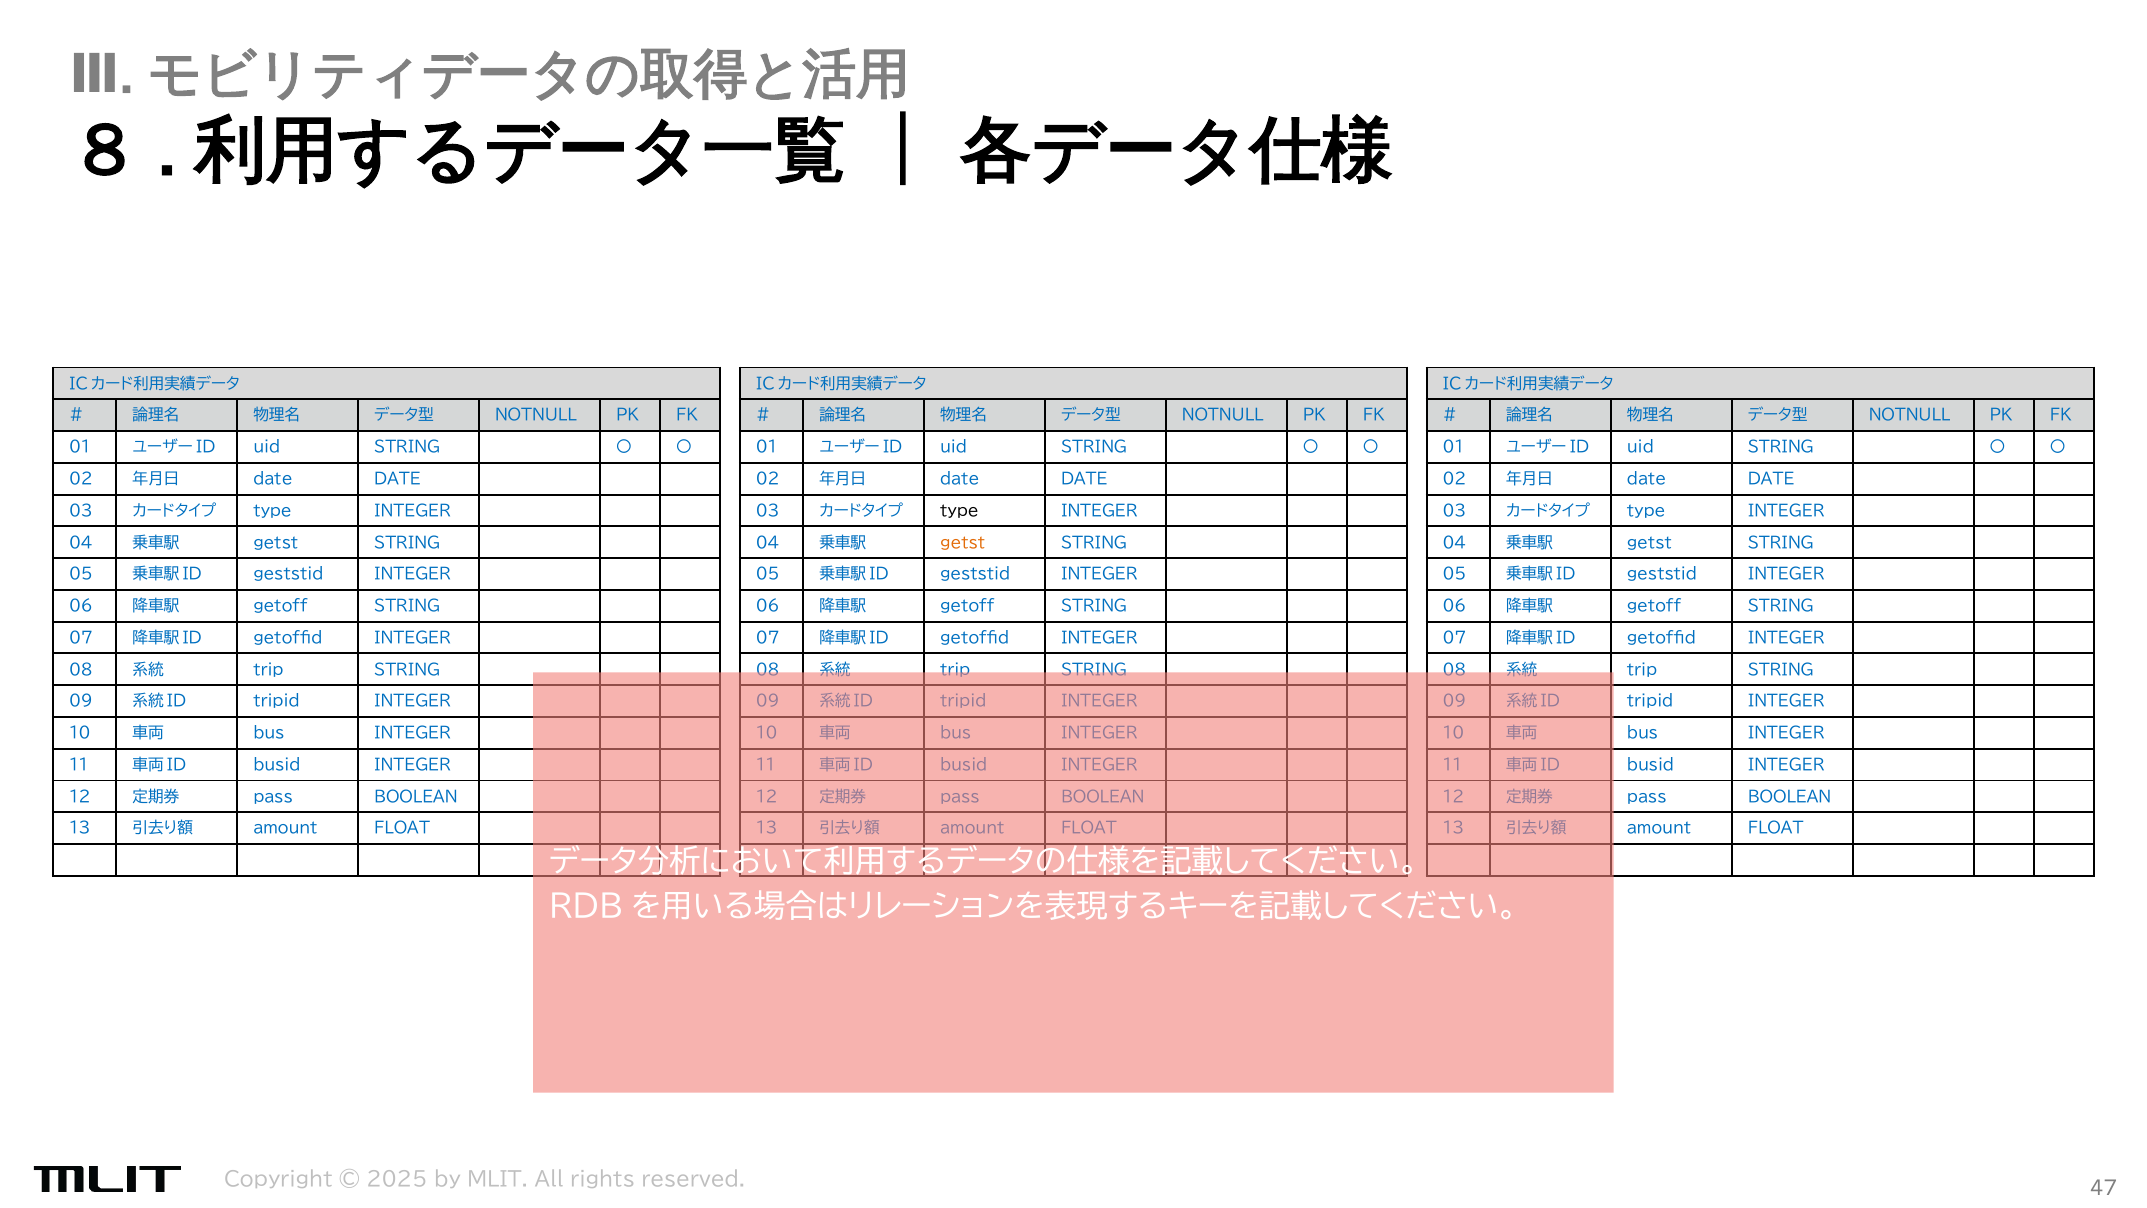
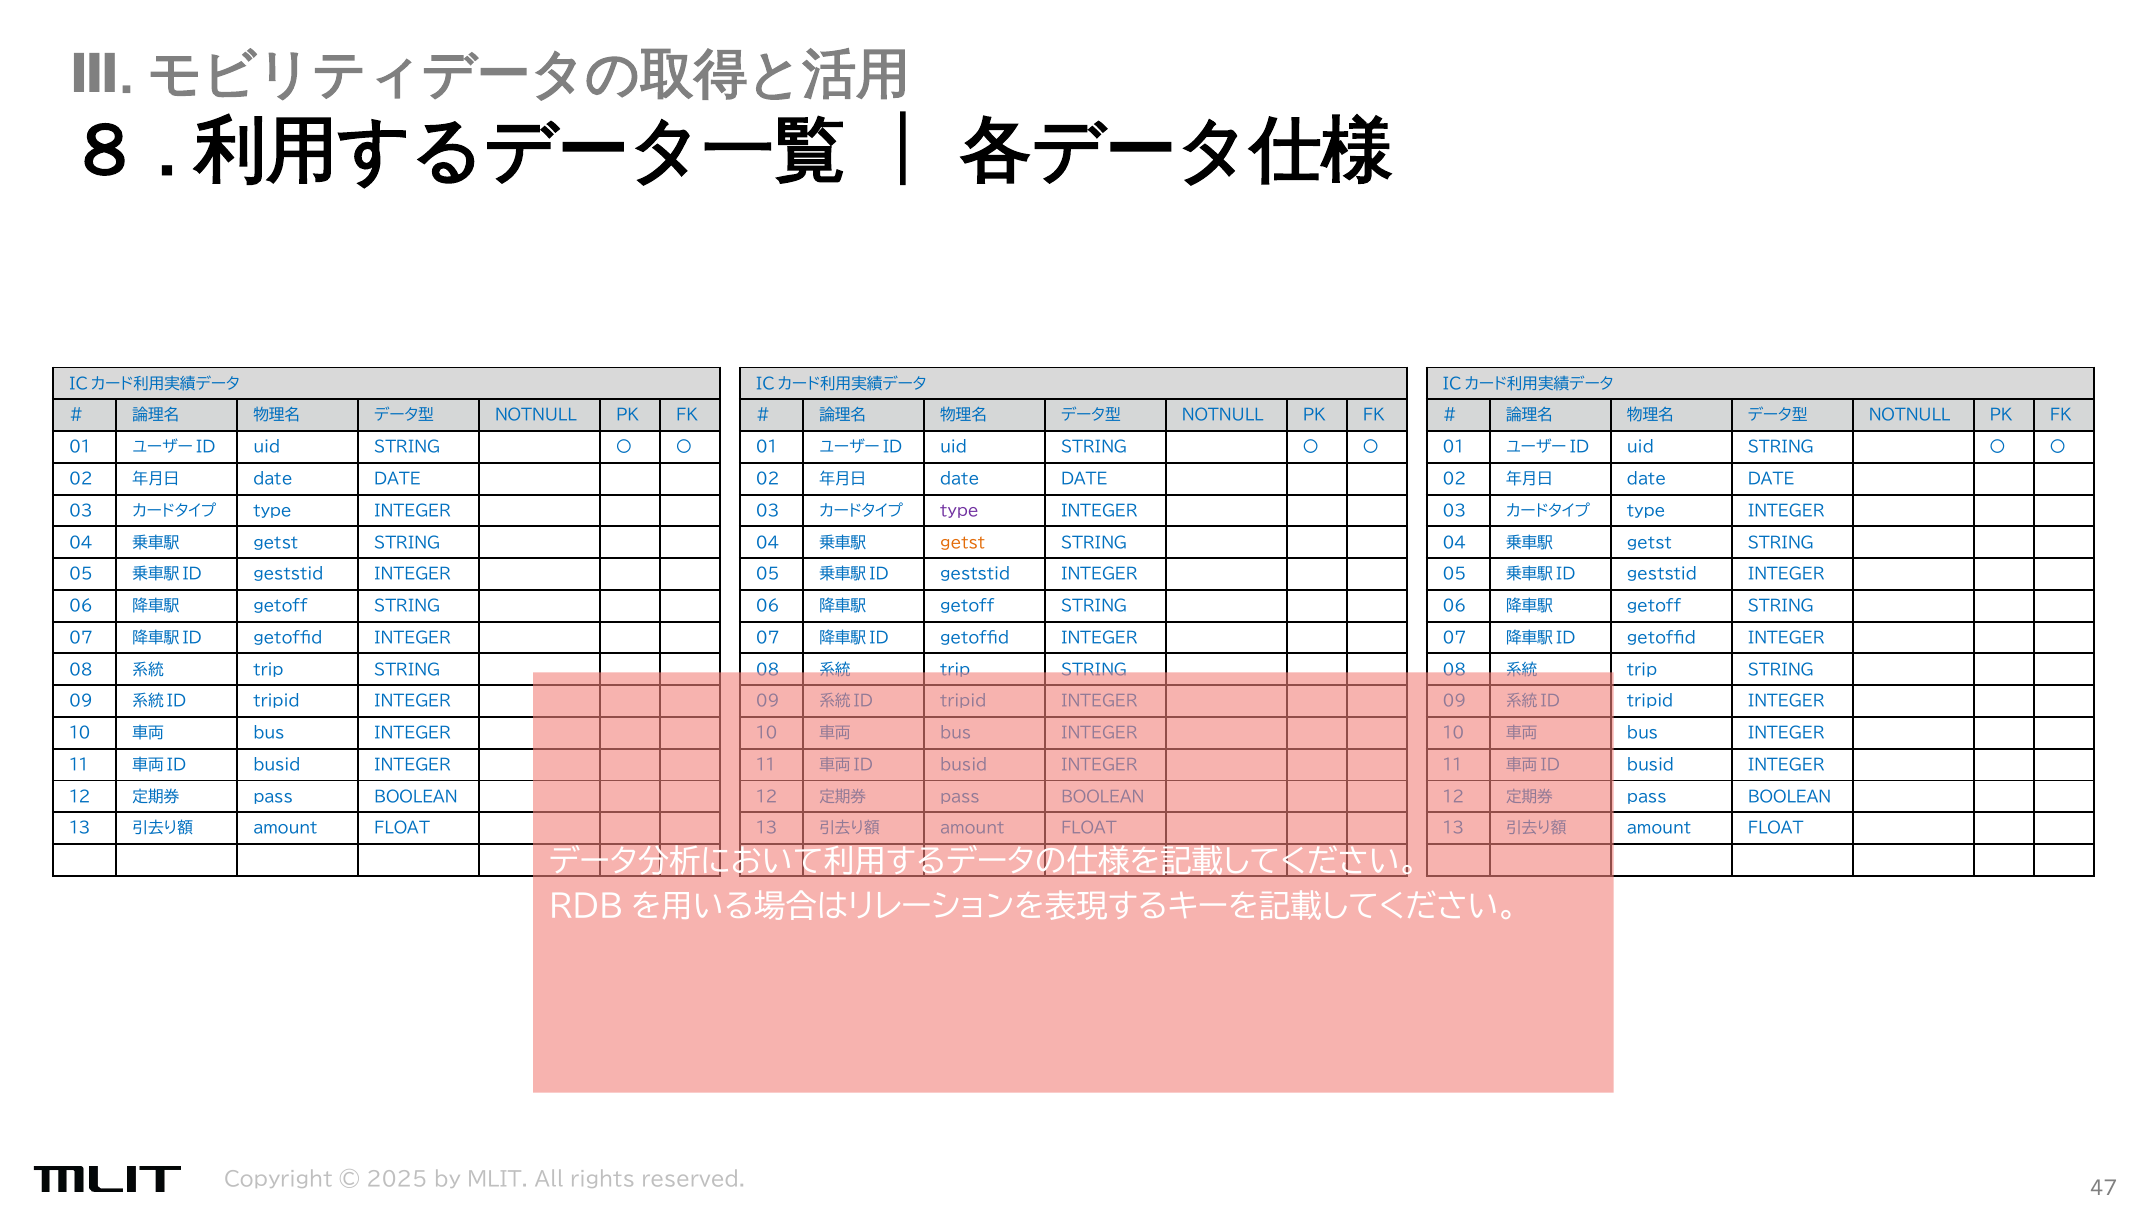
type at (959, 511) colour: black -> purple
